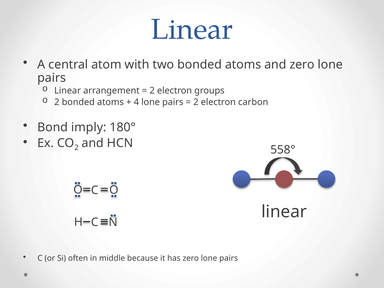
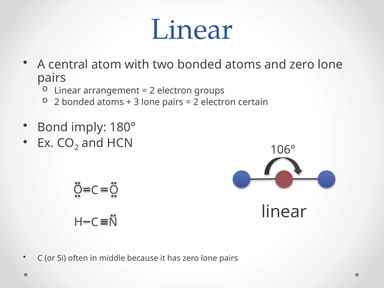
4: 4 -> 3
carbon: carbon -> certain
558°: 558° -> 106°
